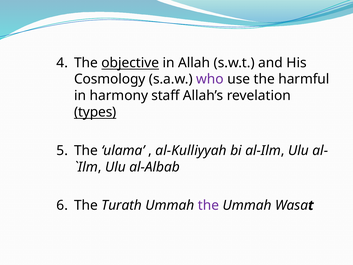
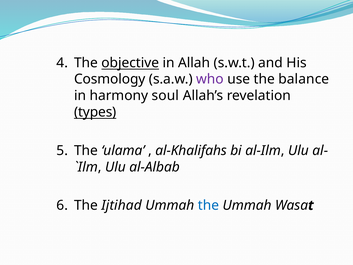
harmful: harmful -> balance
staff: staff -> soul
al-Kulliyyah: al-Kulliyyah -> al-Khalifahs
Turath: Turath -> Ijtihad
the at (208, 205) colour: purple -> blue
